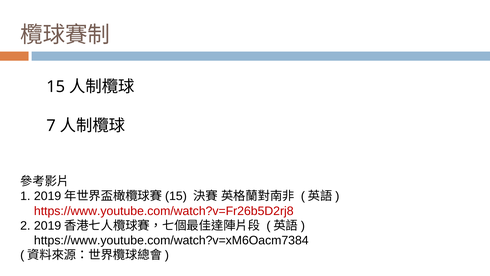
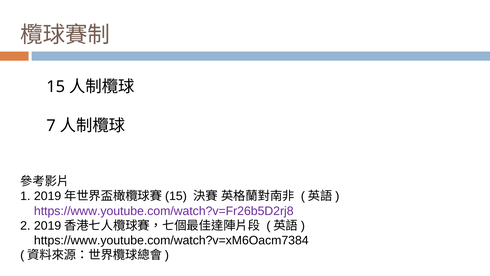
https://www.youtube.com/watch?v=Fr26b5D2rj8 colour: red -> purple
